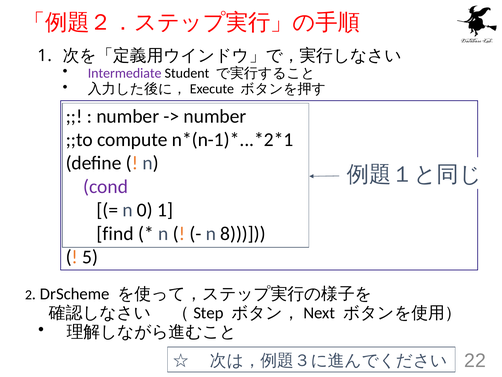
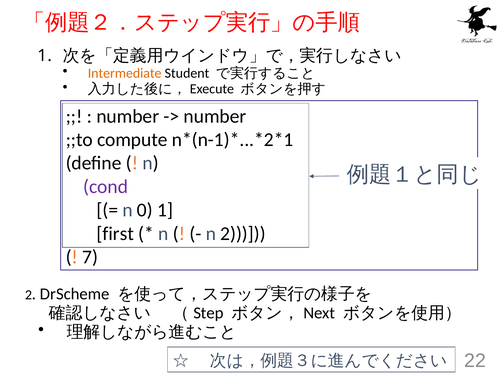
Intermediate colour: purple -> orange
find: find -> first
n 8: 8 -> 2
5: 5 -> 7
